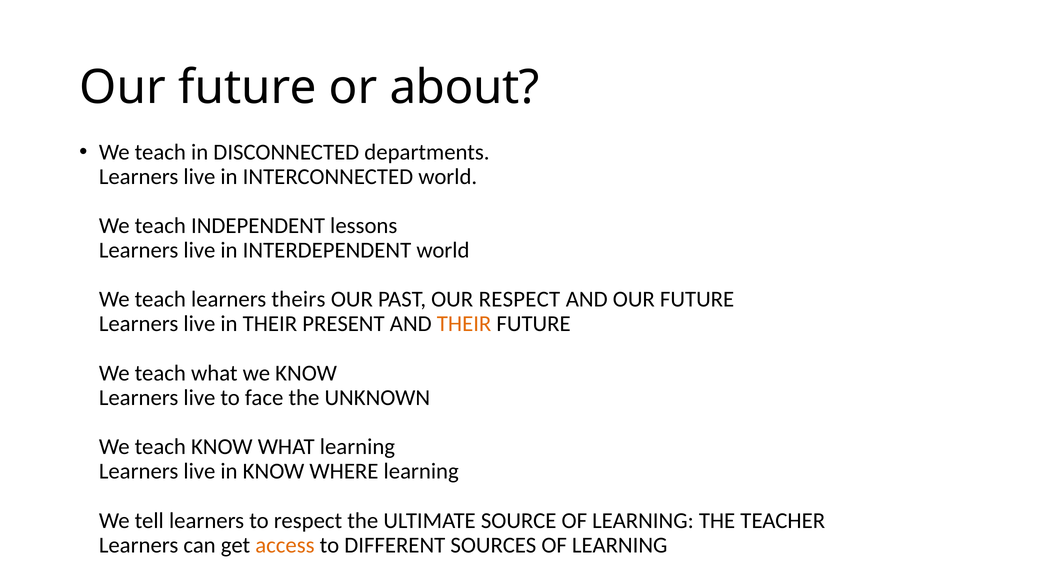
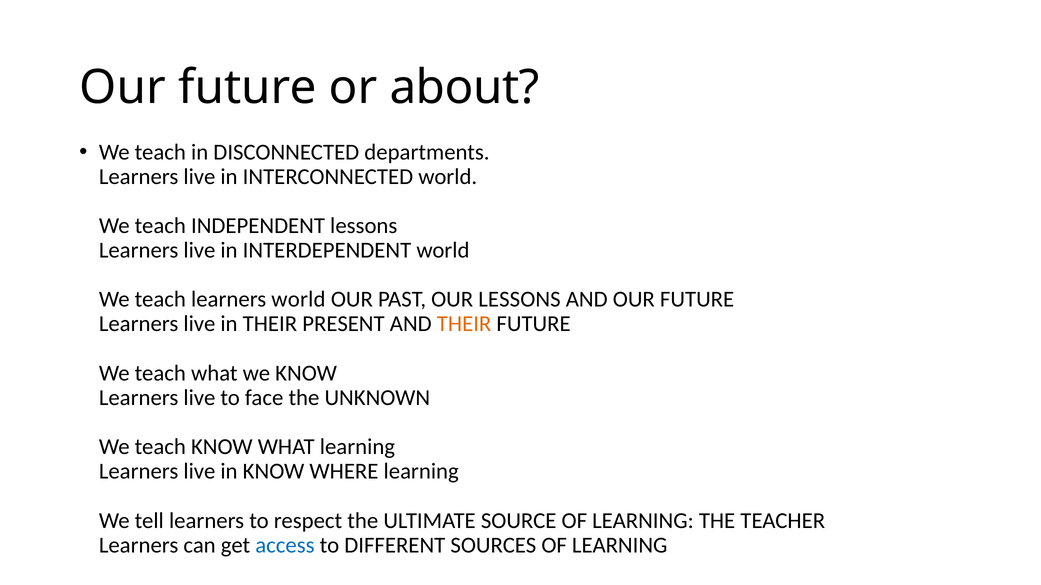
learners theirs: theirs -> world
OUR RESPECT: RESPECT -> LESSONS
access colour: orange -> blue
